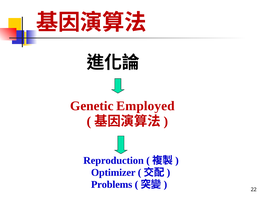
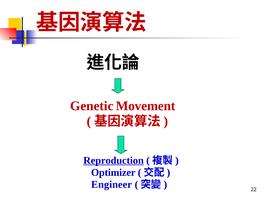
Employed: Employed -> Movement
Reproduction underline: none -> present
Problems: Problems -> Engineer
